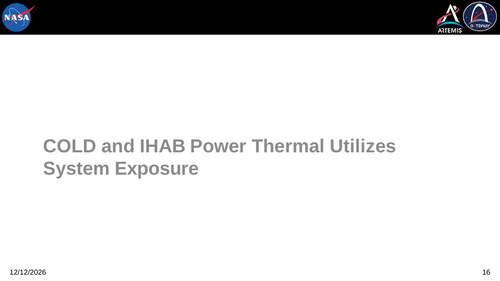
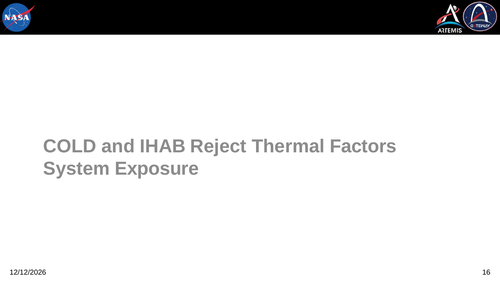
Power: Power -> Reject
Utilizes: Utilizes -> Factors
